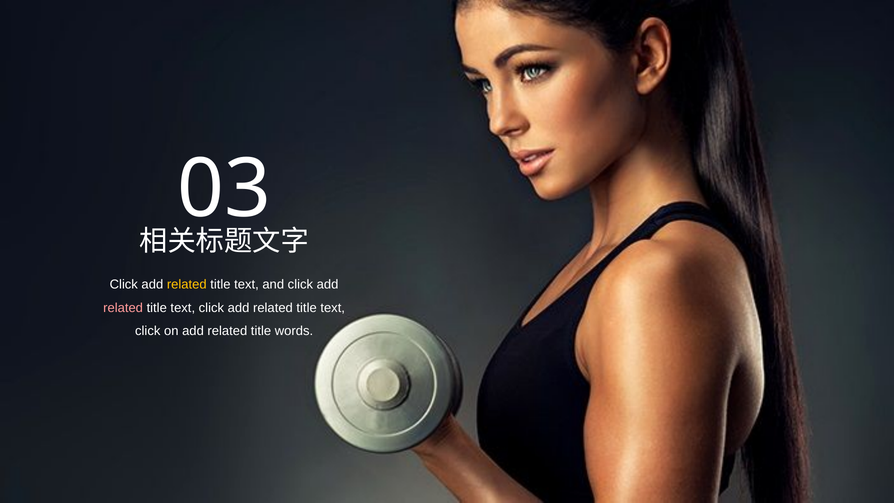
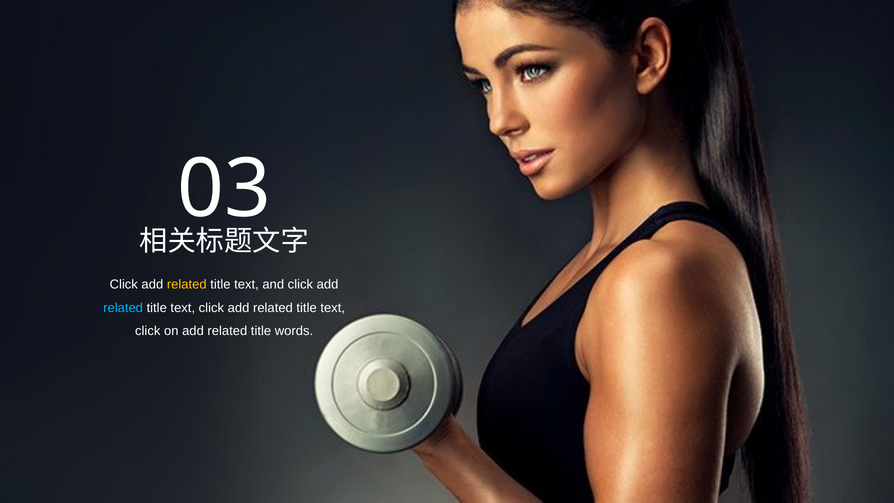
related at (123, 308) colour: pink -> light blue
